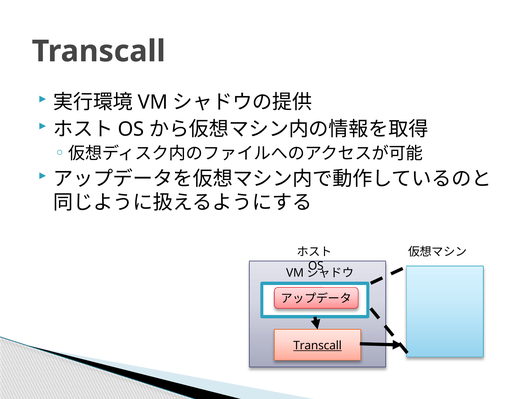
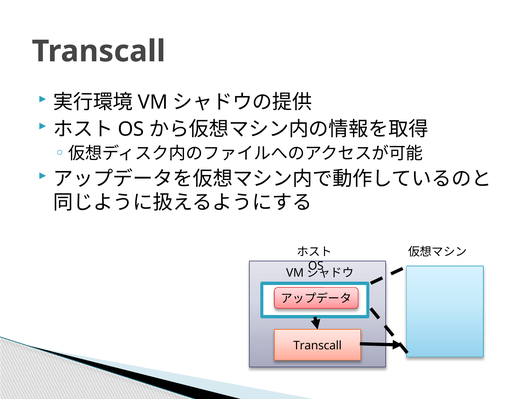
Transcall at (318, 346) underline: present -> none
